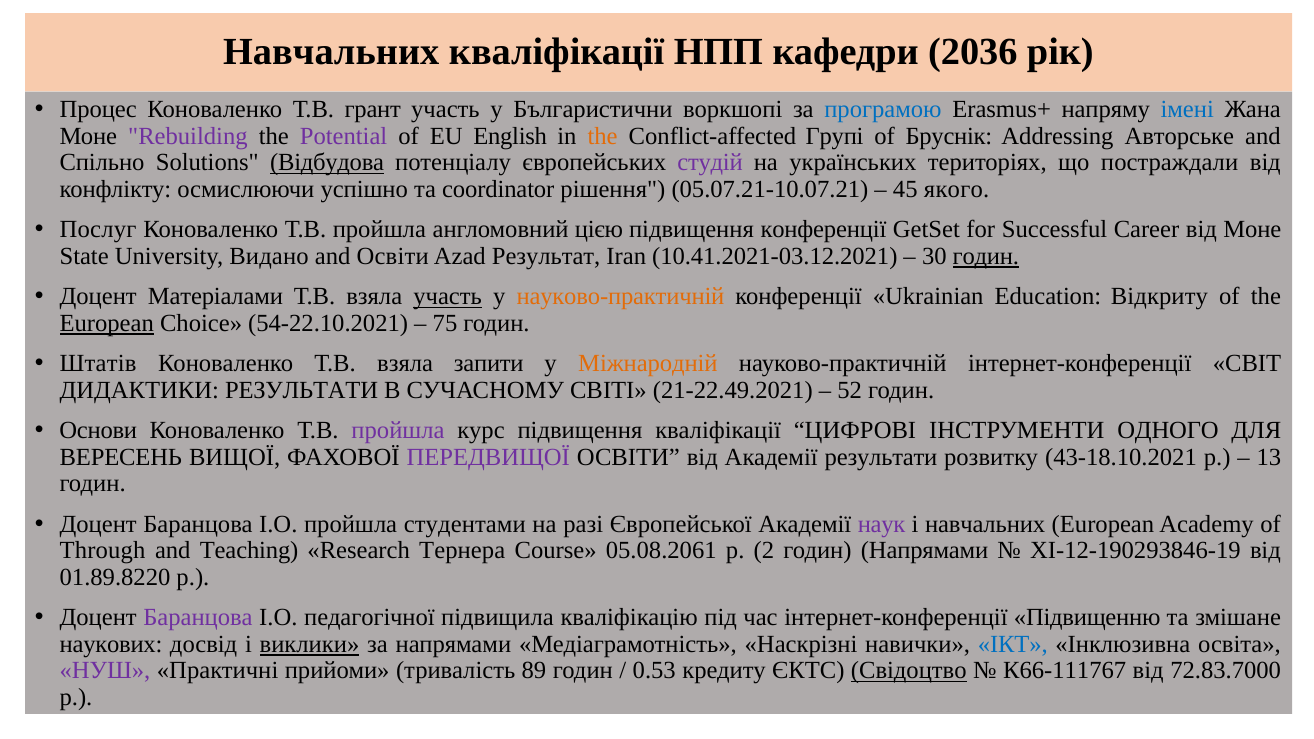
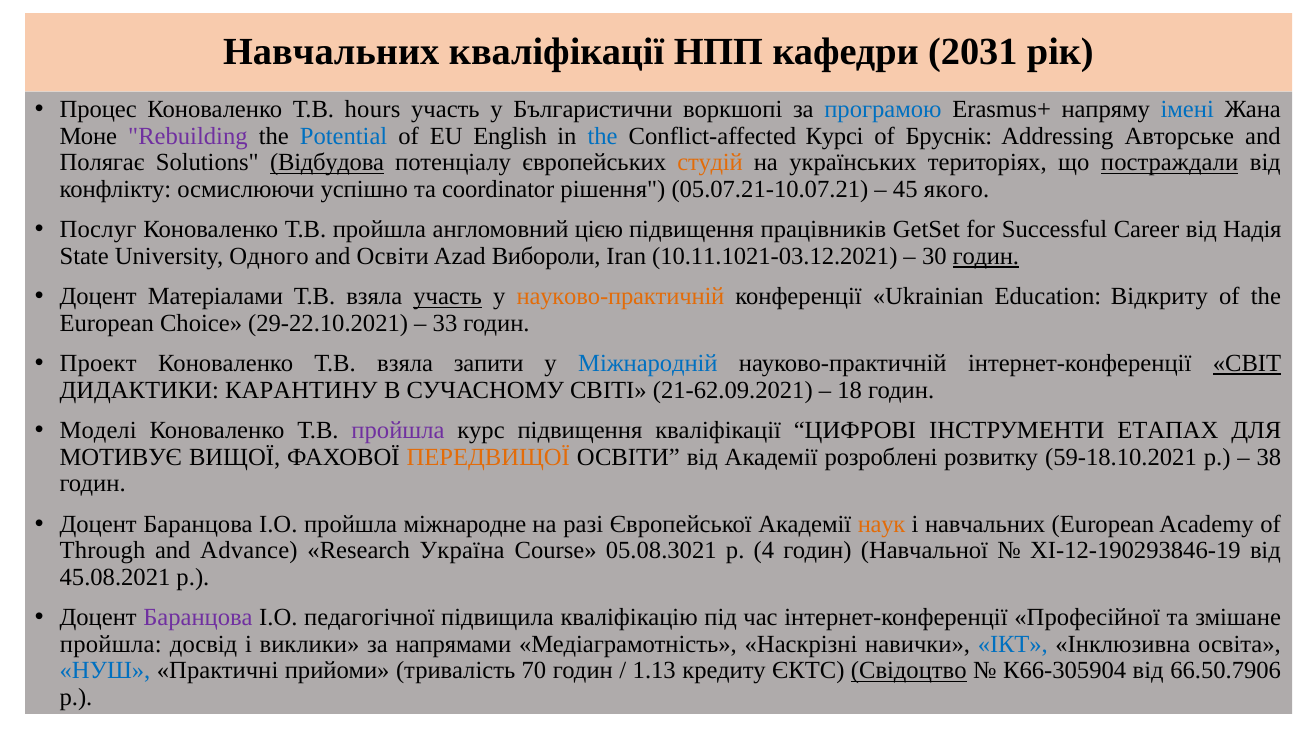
2036: 2036 -> 2031
грант: грант -> hours
Potential colour: purple -> blue
the at (603, 136) colour: orange -> blue
Групі: Групі -> Курсі
Спільно: Спільно -> Полягає
студій colour: purple -> orange
постраждали underline: none -> present
підвищення конференції: конференції -> працівників
від Моне: Моне -> Надія
Видано: Видано -> Одного
Результат: Результат -> Вибороли
10.41.2021-03.12.2021: 10.41.2021-03.12.2021 -> 10.11.1021-03.12.2021
European at (107, 323) underline: present -> none
54-22.10.2021: 54-22.10.2021 -> 29-22.10.2021
75: 75 -> 33
Штатів: Штатів -> Проект
Міжнародній colour: orange -> blue
СВІТ underline: none -> present
ДИДАКТИКИ РЕЗУЛЬТАТИ: РЕЗУЛЬТАТИ -> КАРАНТИНУ
21‑22.49.2021: 21‑22.49.2021 -> 21‑62.09.2021
52: 52 -> 18
Основи: Основи -> Моделі
ОДНОГО: ОДНОГО -> ЕТАПАХ
ВЕРЕСЕНЬ: ВЕРЕСЕНЬ -> МОТИВУЄ
ПЕРЕДВИЩОЇ colour: purple -> orange
Академії результати: результати -> розроблені
43-18.10.2021: 43-18.10.2021 -> 59-18.10.2021
13: 13 -> 38
студентами: студентами -> міжнародне
наук colour: purple -> orange
Teaching: Teaching -> Advance
Тернера: Тернера -> Україна
05.08.2061: 05.08.2061 -> 05.08.3021
2: 2 -> 4
годин Напрямами: Напрямами -> Навчальної
01.89.8220: 01.89.8220 -> 45.08.2021
Підвищенню: Підвищенню -> Професійної
наукових at (111, 644): наукових -> пройшла
виклики underline: present -> none
НУШ colour: purple -> blue
89: 89 -> 70
0.53: 0.53 -> 1.13
К66-111767: К66-111767 -> К66-305904
72.83.7000: 72.83.7000 -> 66.50.7906
